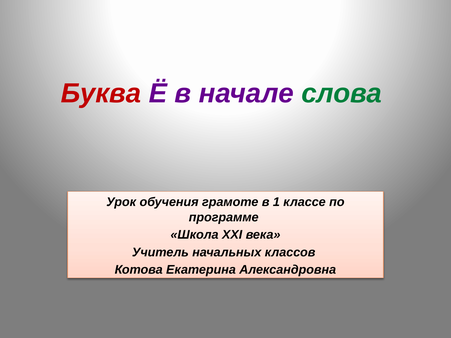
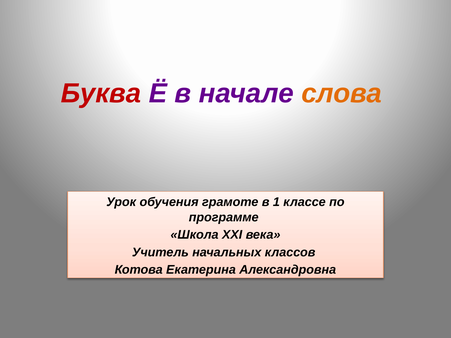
слова colour: green -> orange
